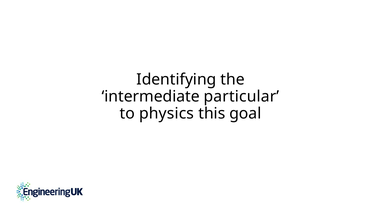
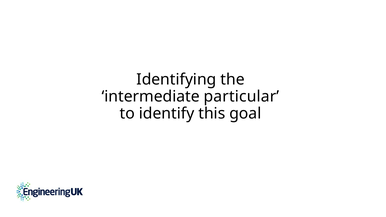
physics: physics -> identify
